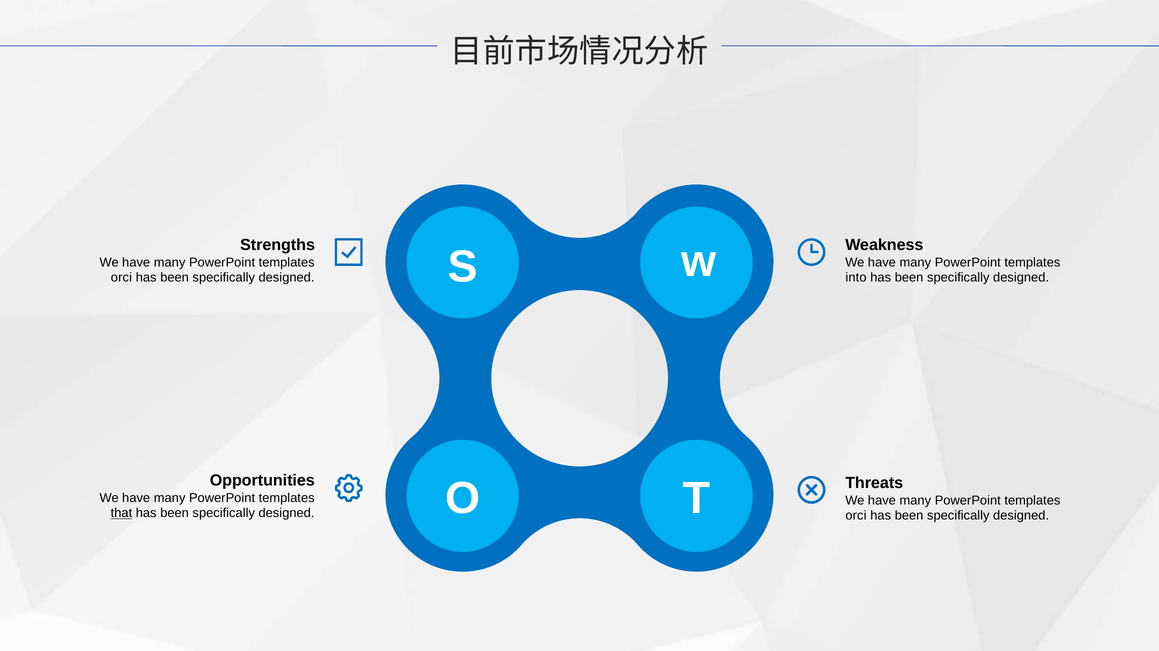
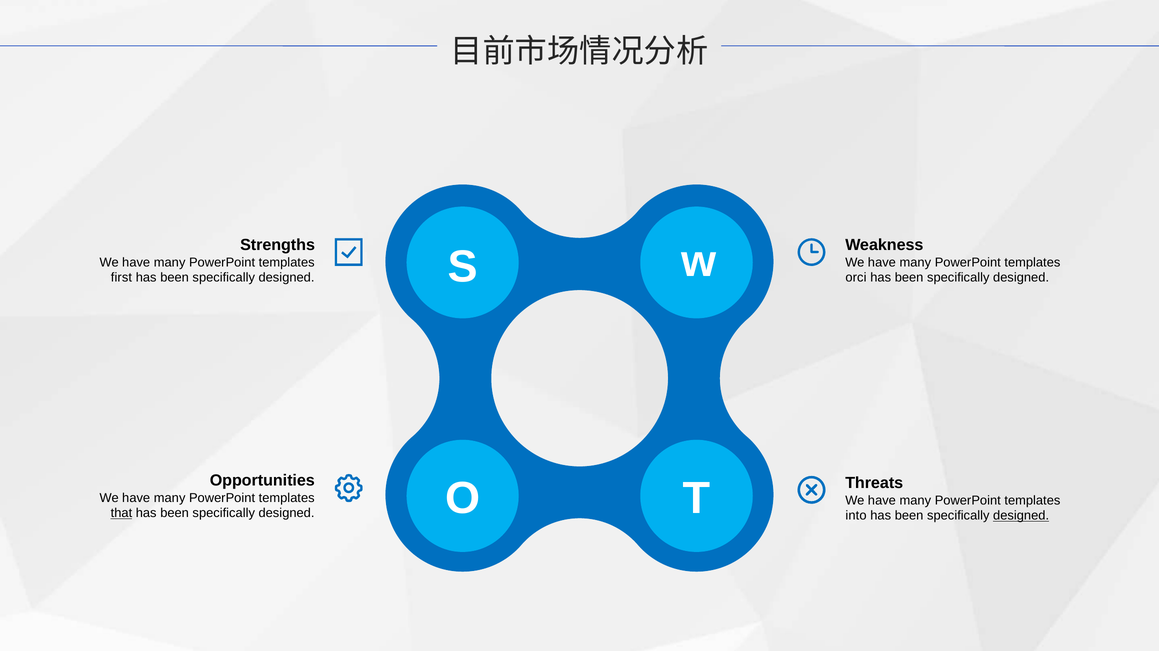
orci at (121, 278): orci -> first
into: into -> orci
orci at (856, 516): orci -> into
designed at (1021, 516) underline: none -> present
